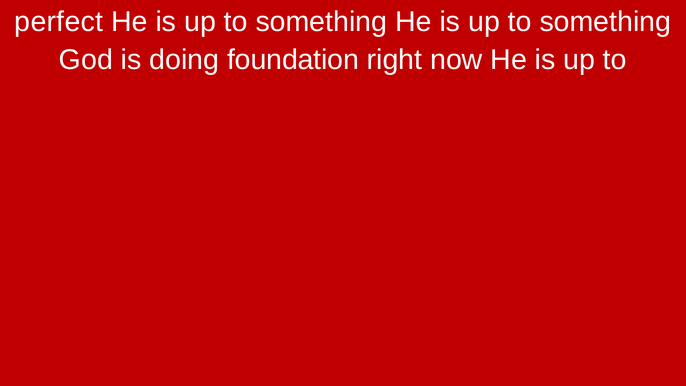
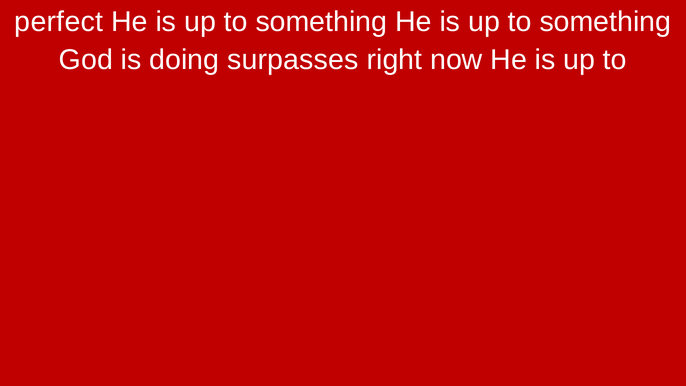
foundation: foundation -> surpasses
